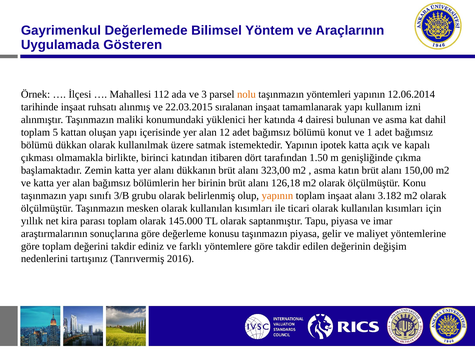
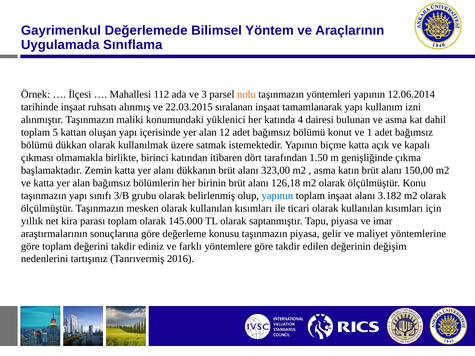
Gösteren: Gösteren -> Sınıflama
ipotek: ipotek -> biçme
yapının at (277, 196) colour: orange -> blue
